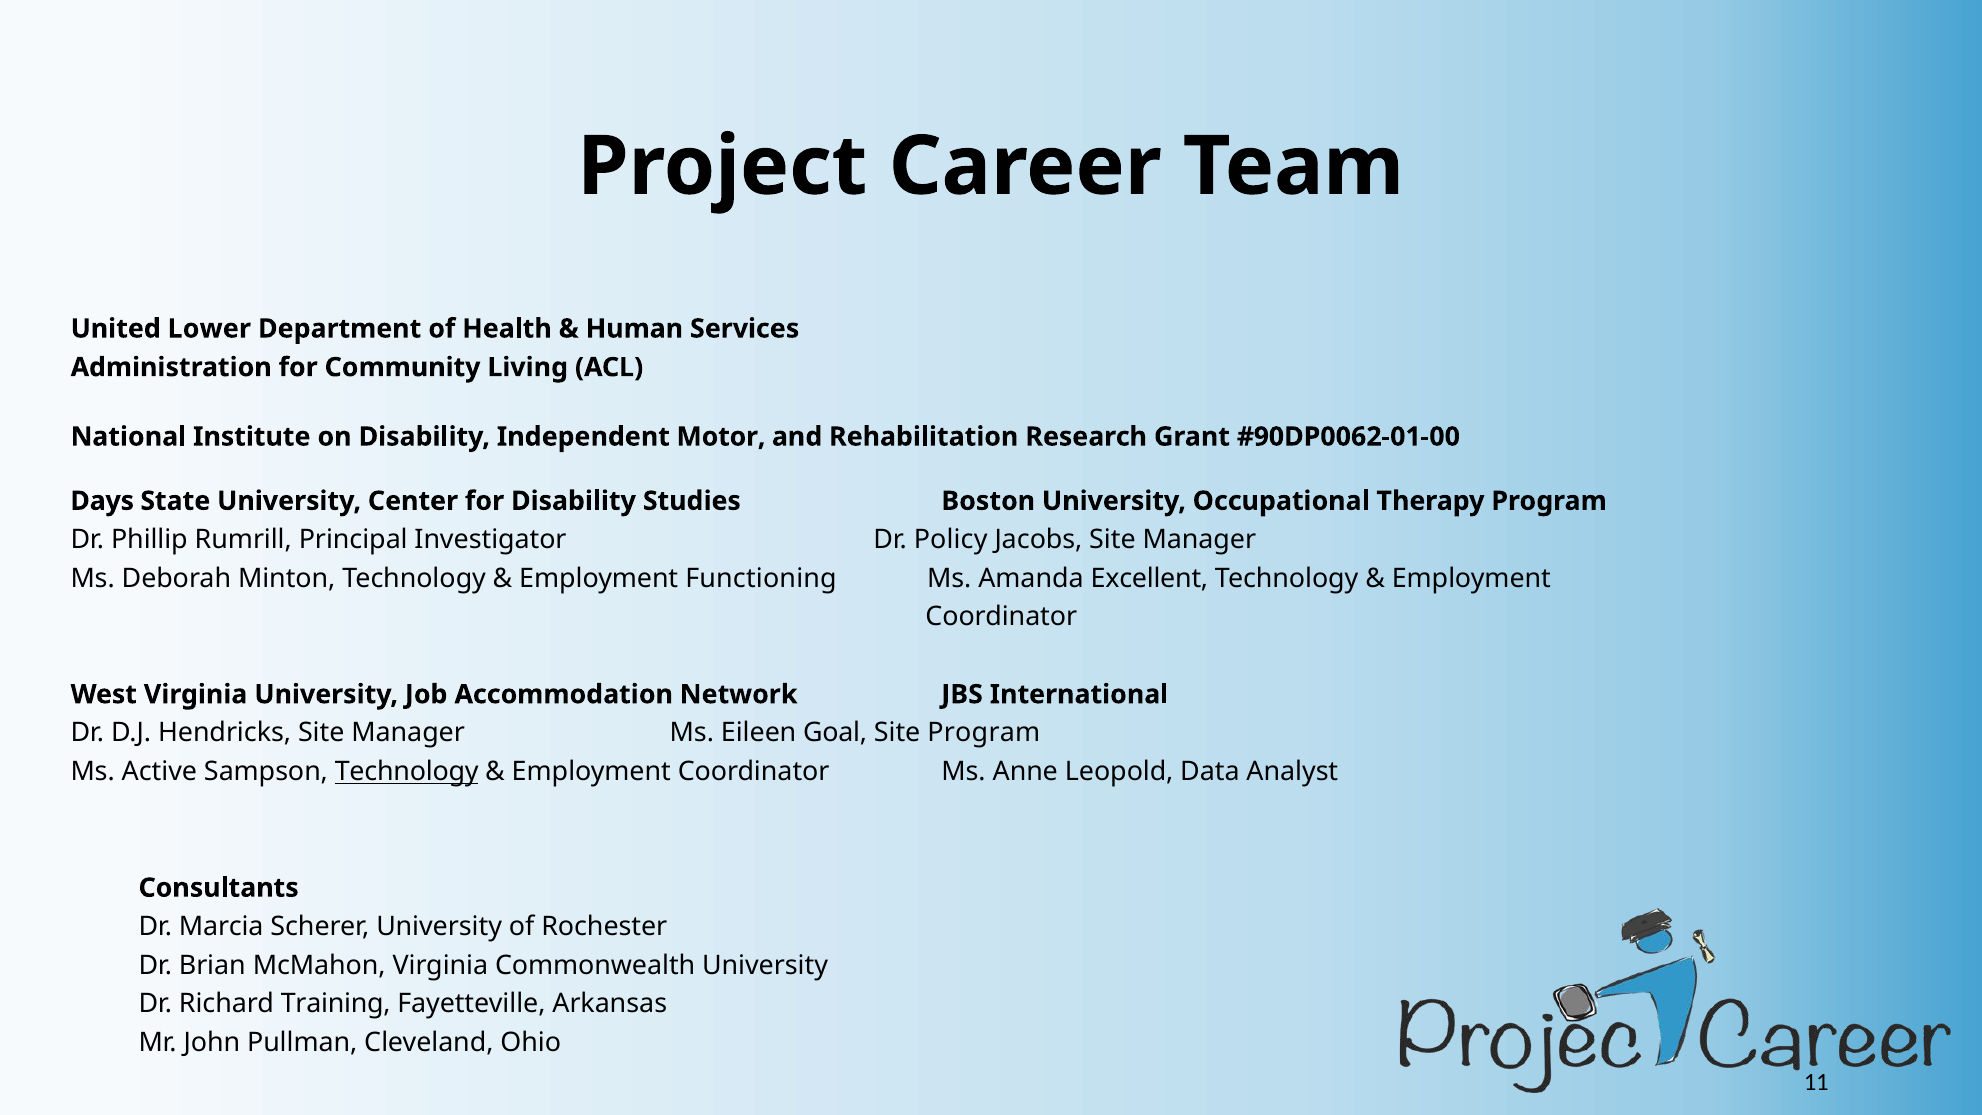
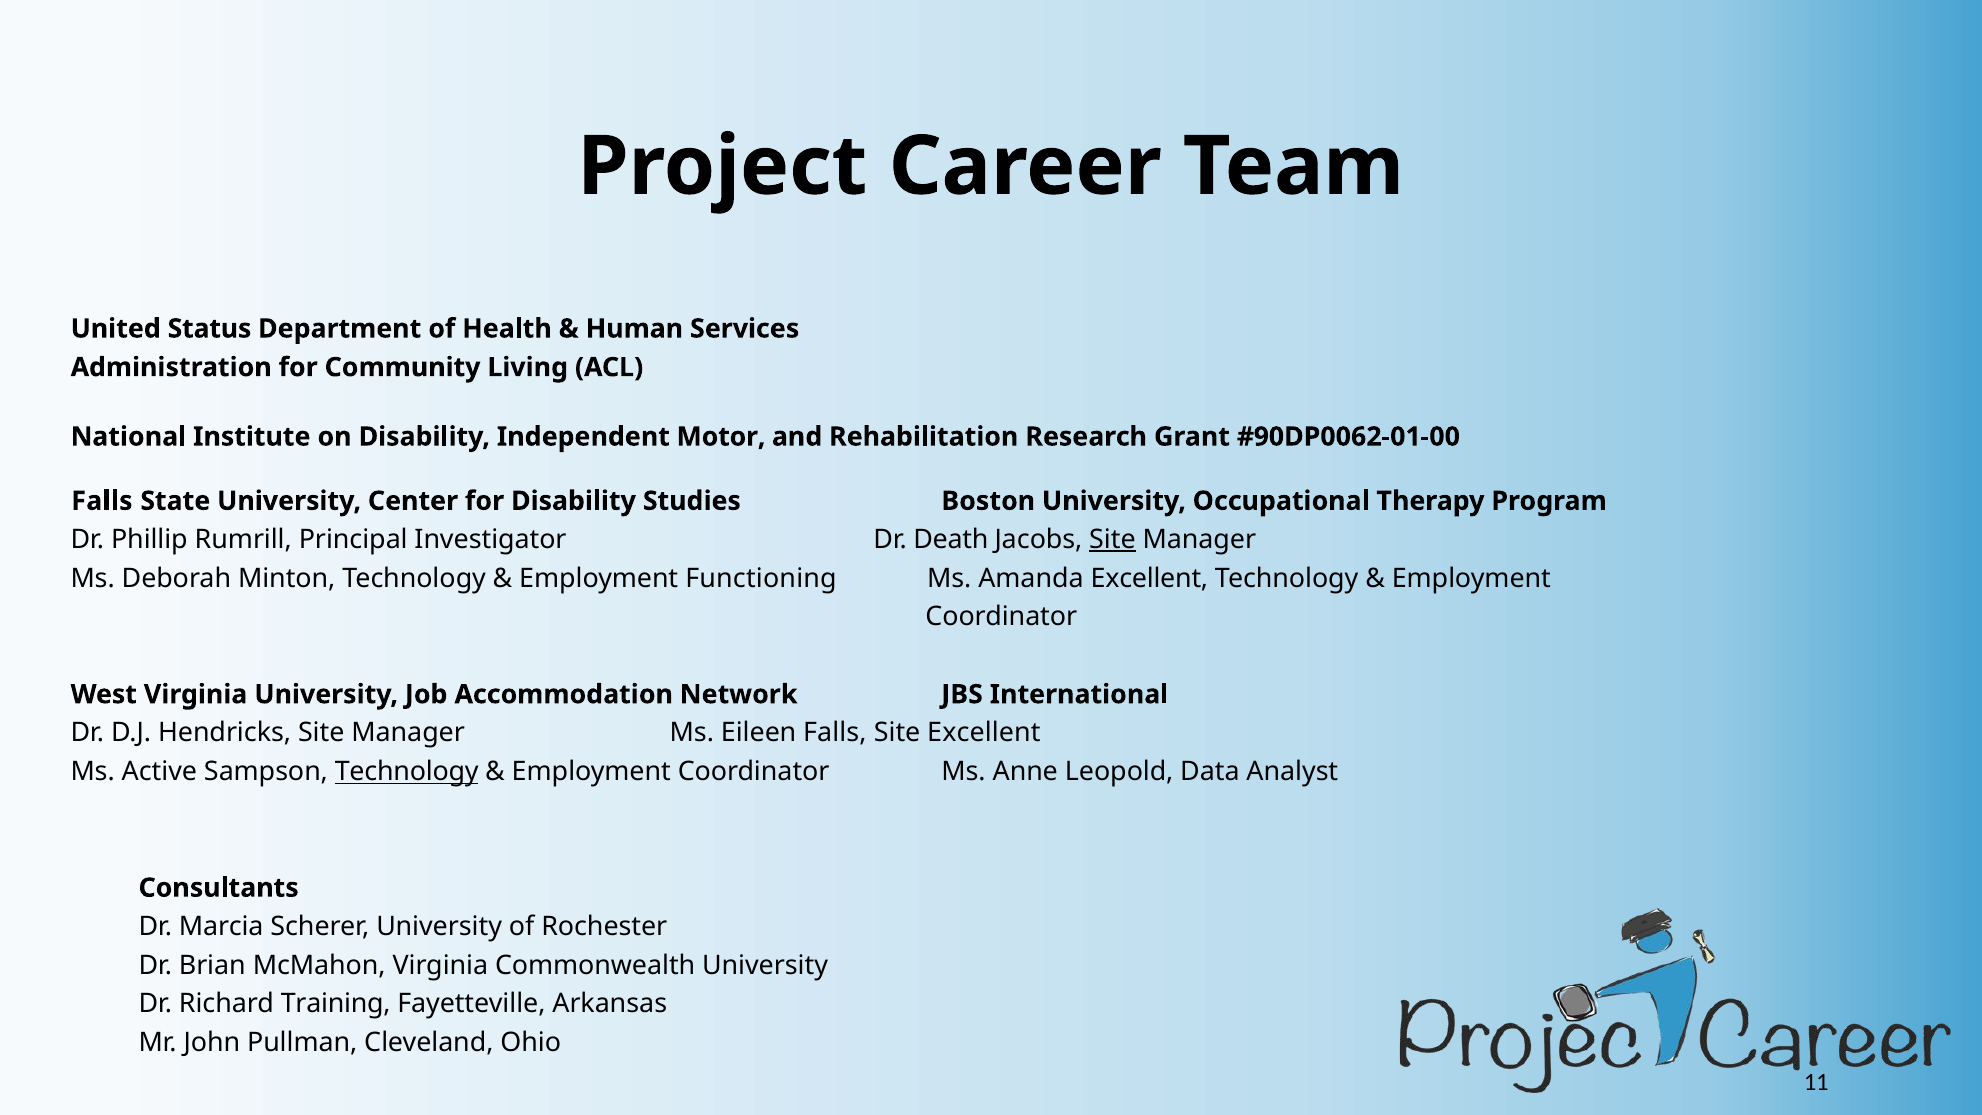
Lower: Lower -> Status
Days at (102, 501): Days -> Falls
Policy: Policy -> Death
Site at (1113, 540) underline: none -> present
Eileen Goal: Goal -> Falls
Site Program: Program -> Excellent
